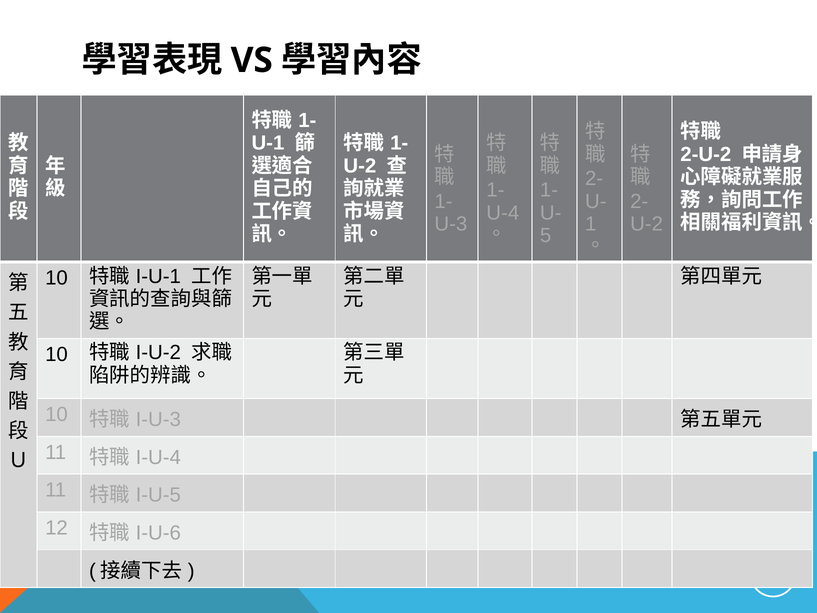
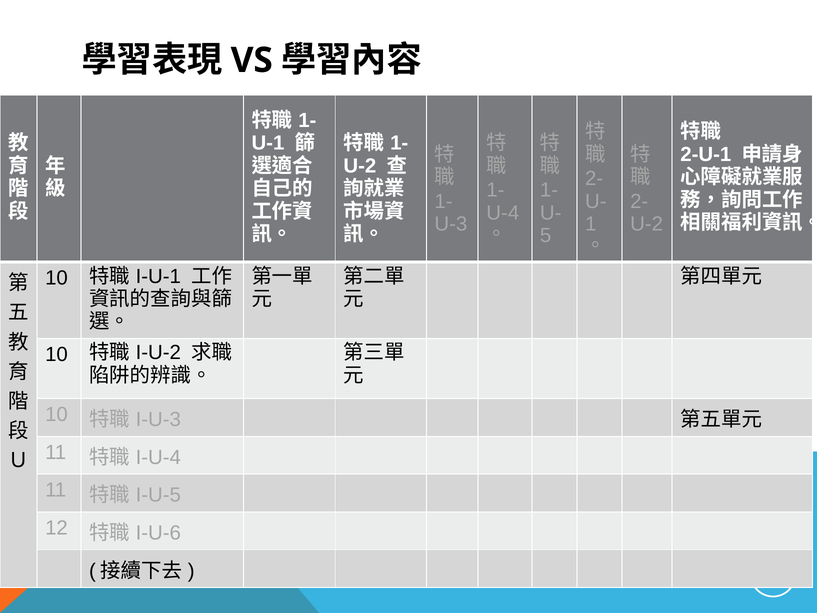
2-U-2: 2-U-2 -> 2-U-1
